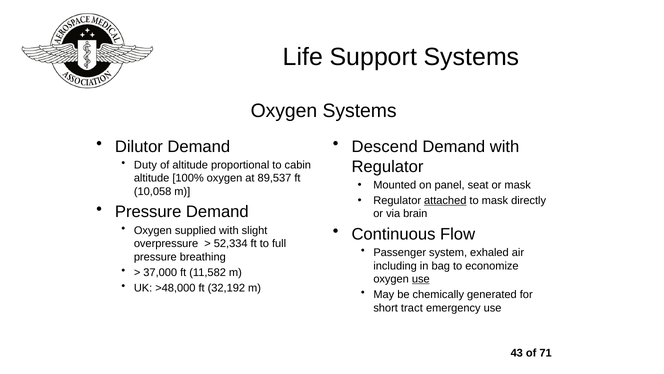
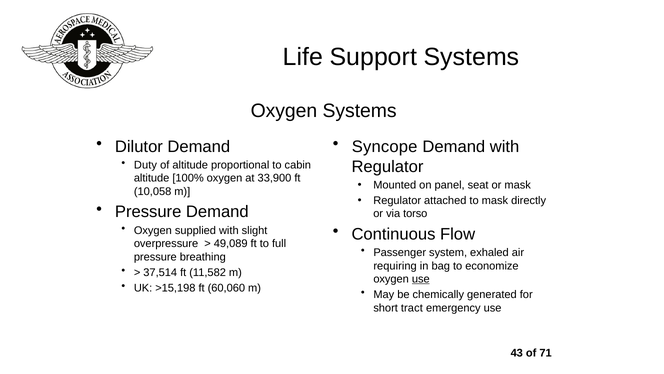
Descend: Descend -> Syncope
89,537: 89,537 -> 33,900
attached underline: present -> none
brain: brain -> torso
52,334: 52,334 -> 49,089
including: including -> requiring
37,000: 37,000 -> 37,514
>48,000: >48,000 -> >15,198
32,192: 32,192 -> 60,060
